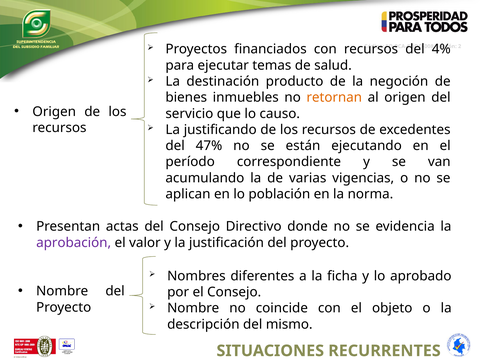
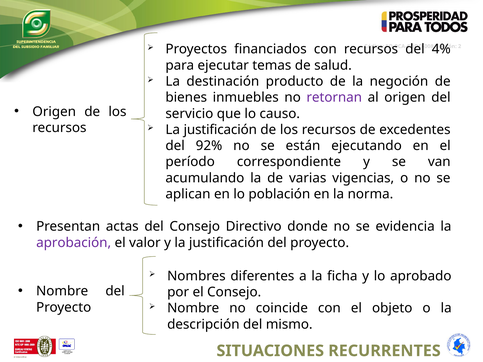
retornan colour: orange -> purple
justificando at (220, 130): justificando -> justificación
47%: 47% -> 92%
